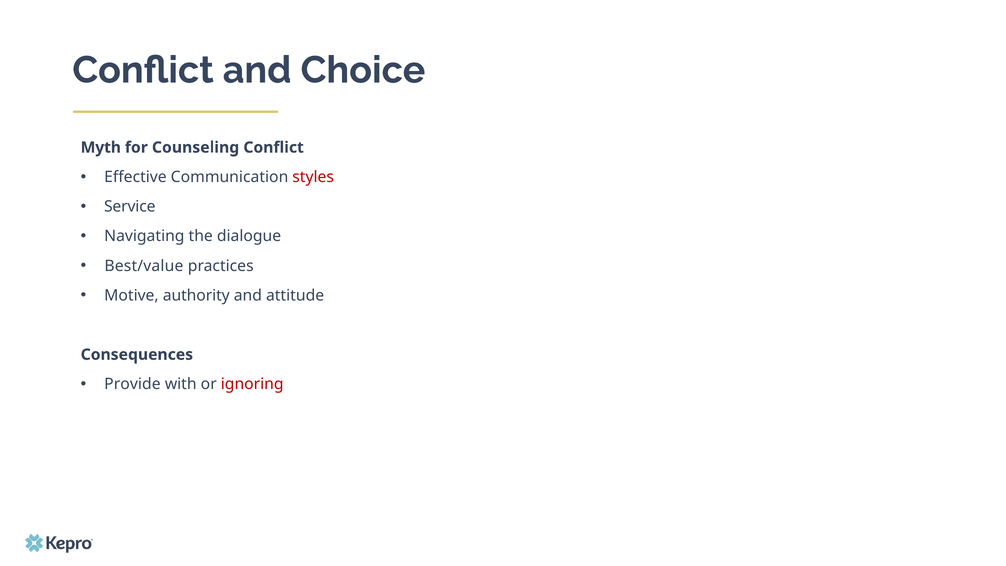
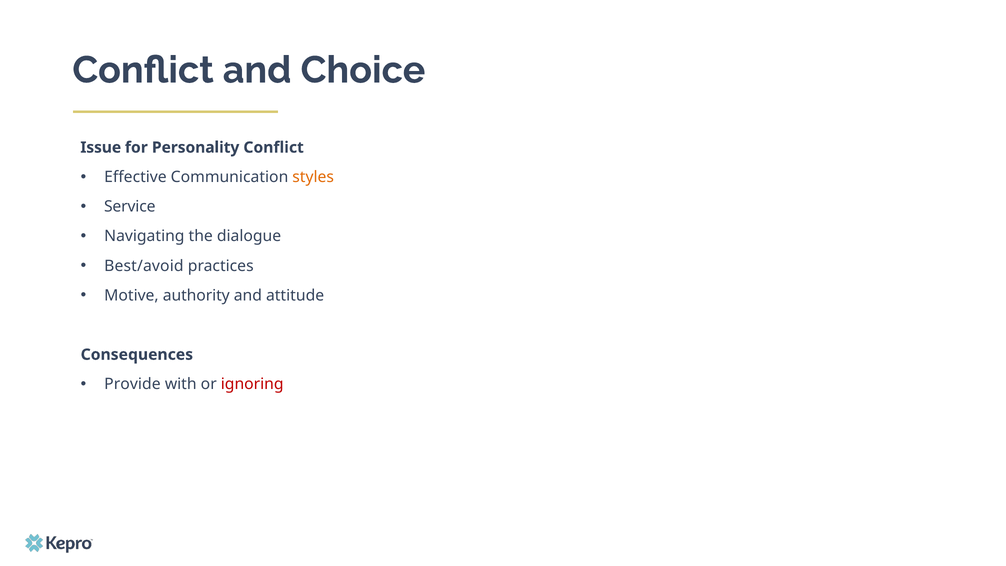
Myth: Myth -> Issue
Counseling: Counseling -> Personality
styles colour: red -> orange
Best/value: Best/value -> Best/avoid
